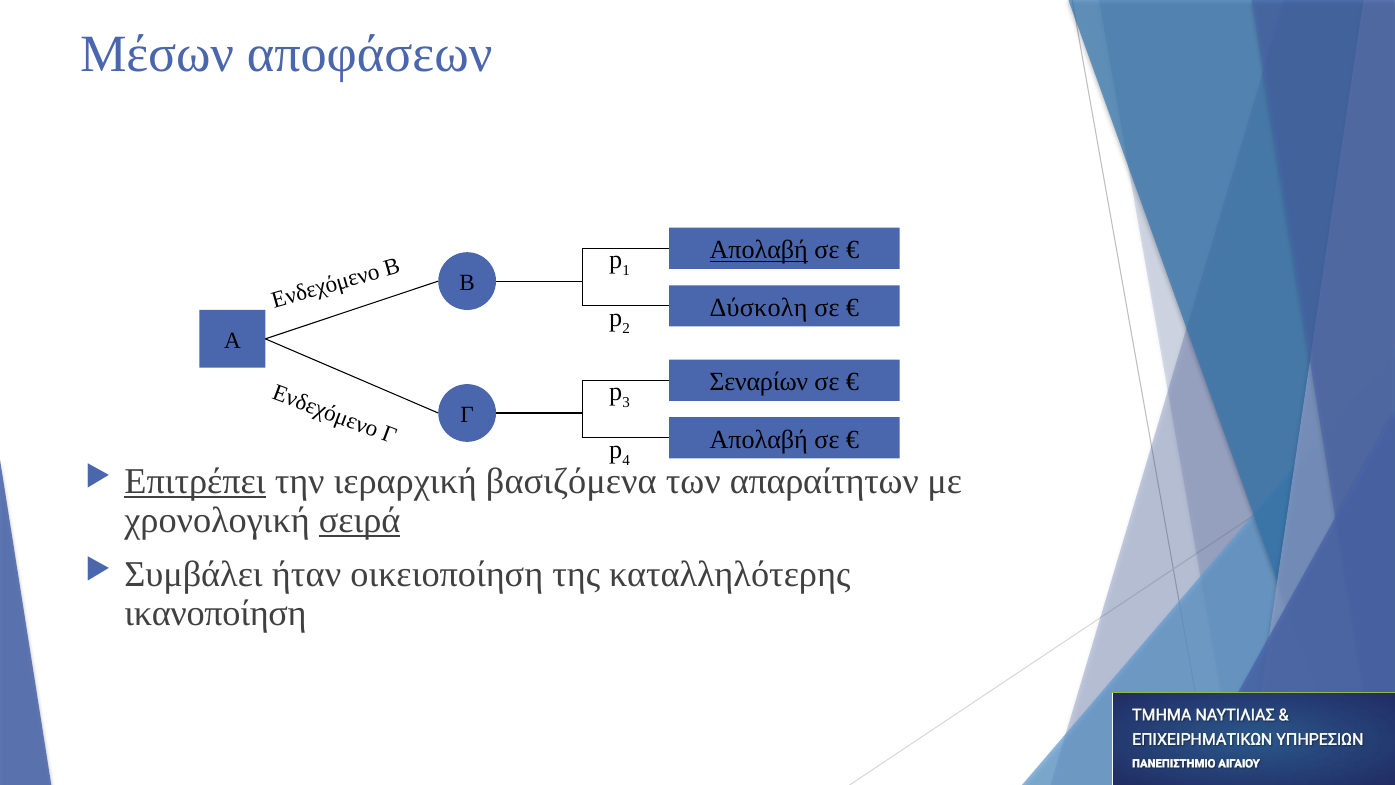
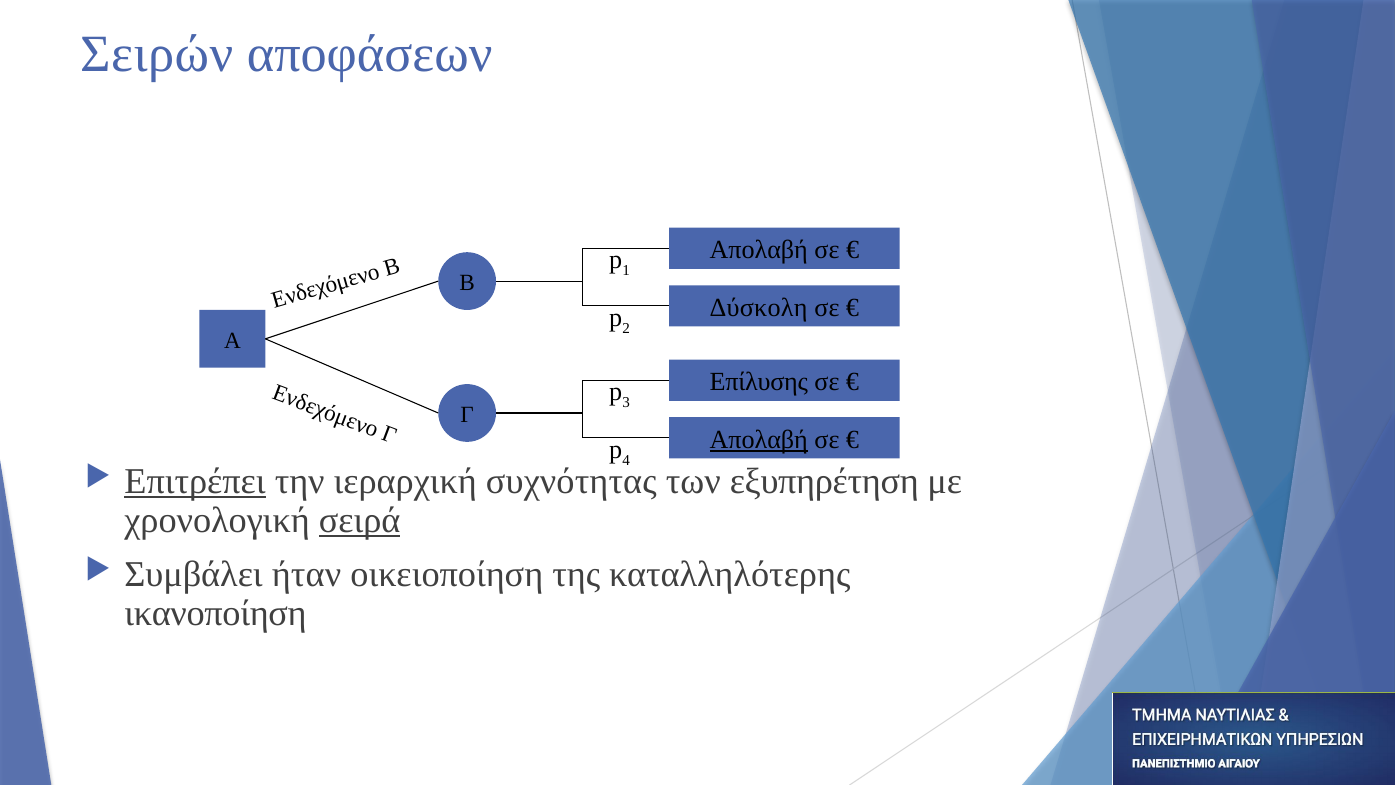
Μέσων: Μέσων -> Σειρών
Απολαβή at (759, 250) underline: present -> none
Σεναρίων: Σεναρίων -> Επίλυσης
Απολαβή at (759, 439) underline: none -> present
βασιζόμενα: βασιζόμενα -> συχνότητας
απαραίτητων: απαραίτητων -> εξυπηρέτηση
